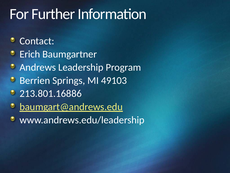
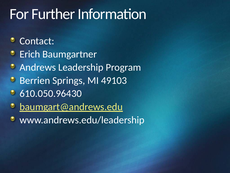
213.801.16886: 213.801.16886 -> 610.050.96430
